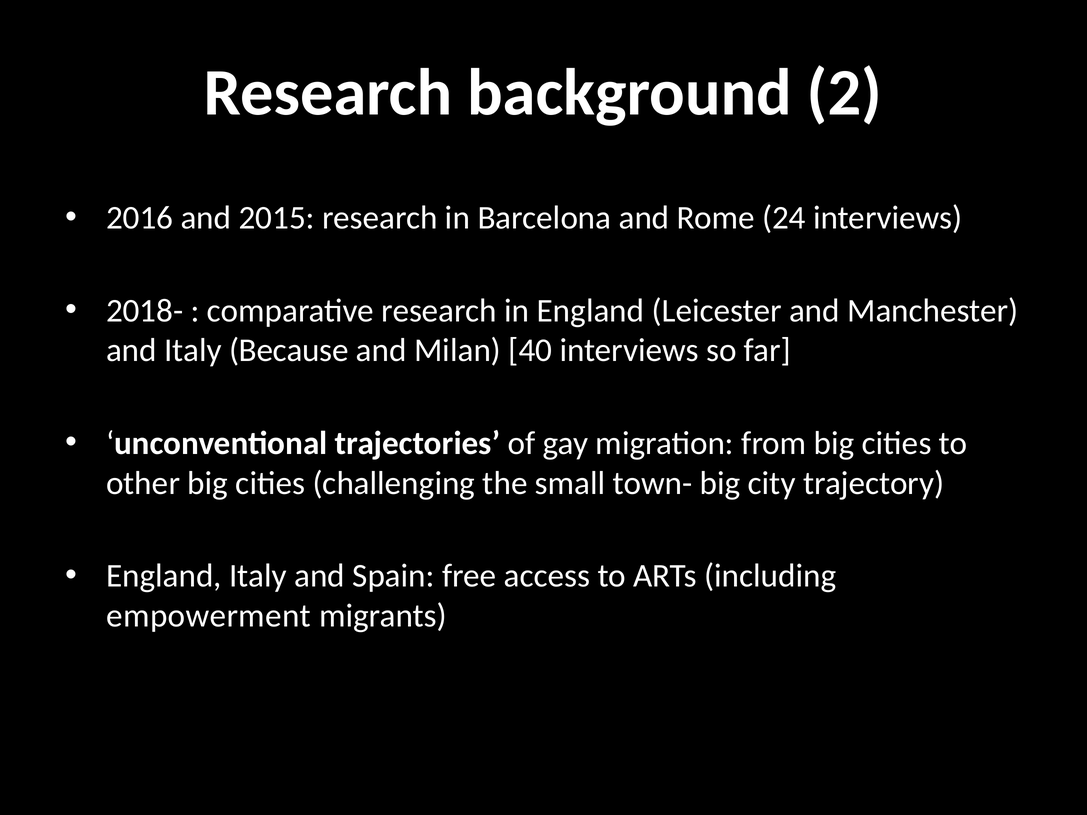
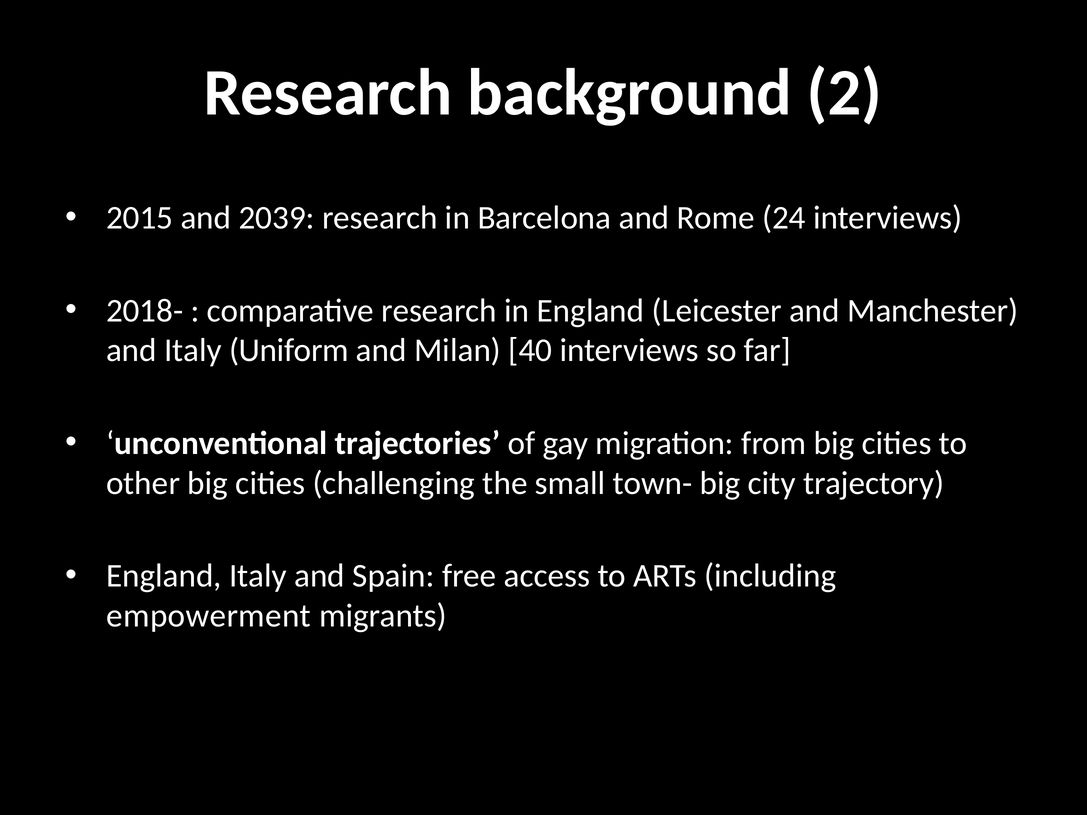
2016: 2016 -> 2015
2015: 2015 -> 2039
Because: Because -> Uniform
